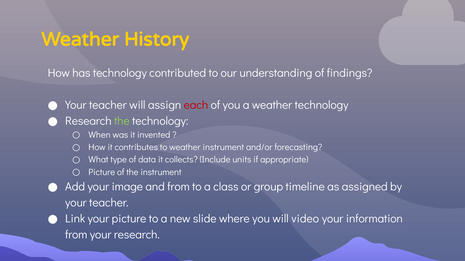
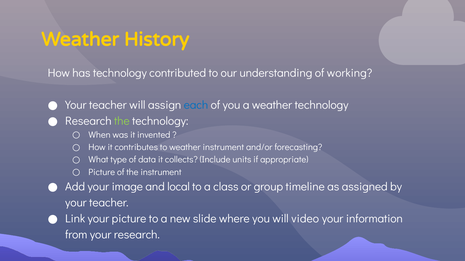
findings: findings -> working
each colour: red -> blue
and from: from -> local
